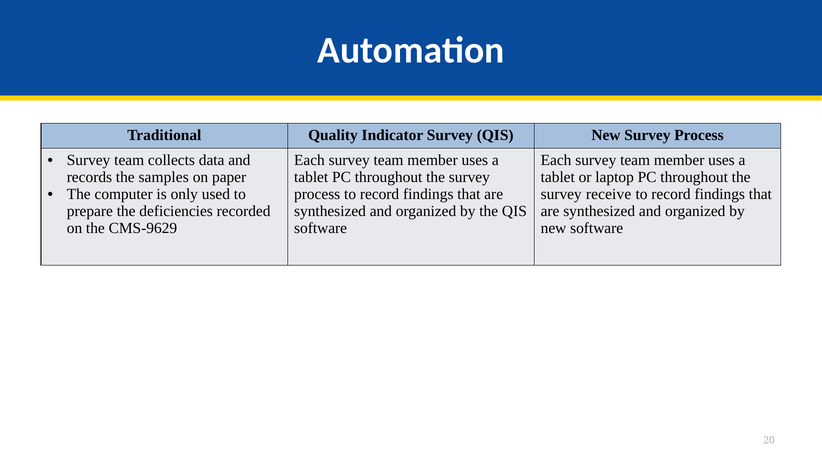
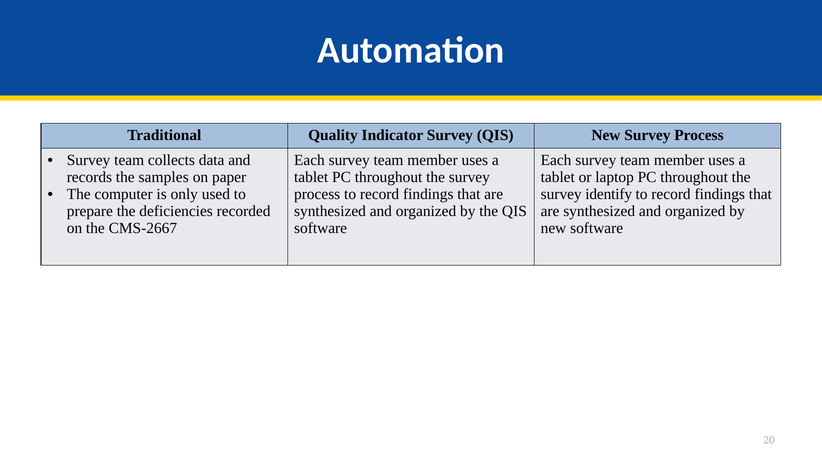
receive: receive -> identify
CMS-9629: CMS-9629 -> CMS-2667
